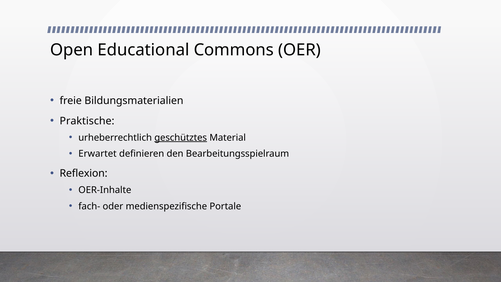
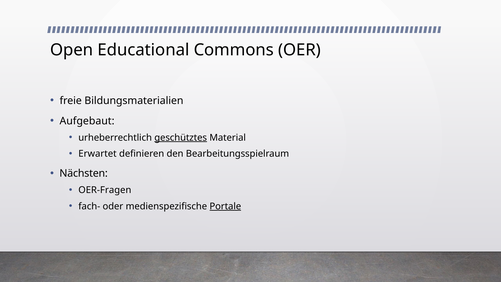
Praktische: Praktische -> Aufgebaut
Reflexion: Reflexion -> Nächsten
OER-Inhalte: OER-Inhalte -> OER-Fragen
Portale underline: none -> present
